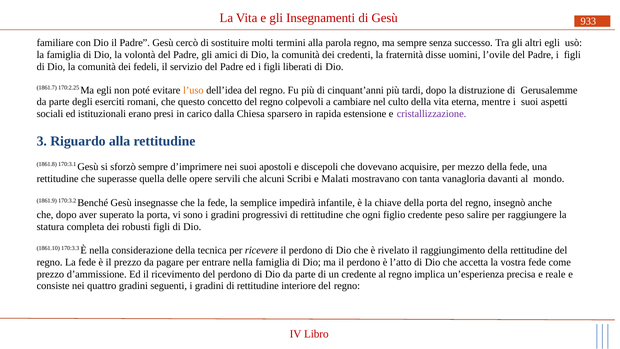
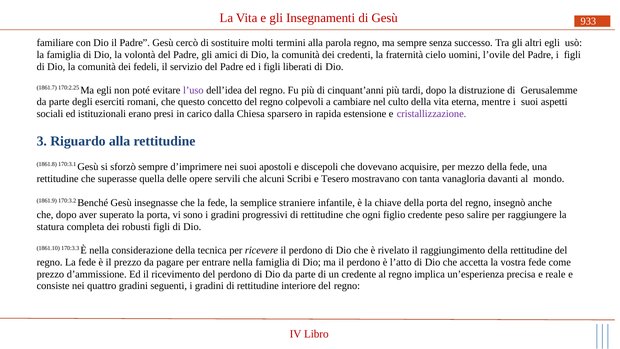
disse: disse -> cielo
l’uso colour: orange -> purple
Malati: Malati -> Tesero
impedirà: impedirà -> straniere
